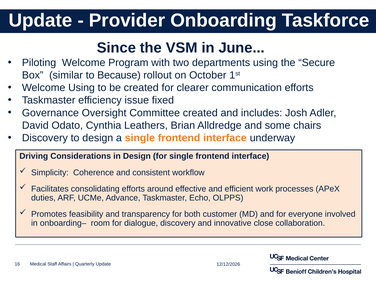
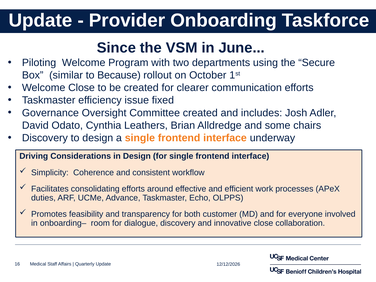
Welcome Using: Using -> Close
